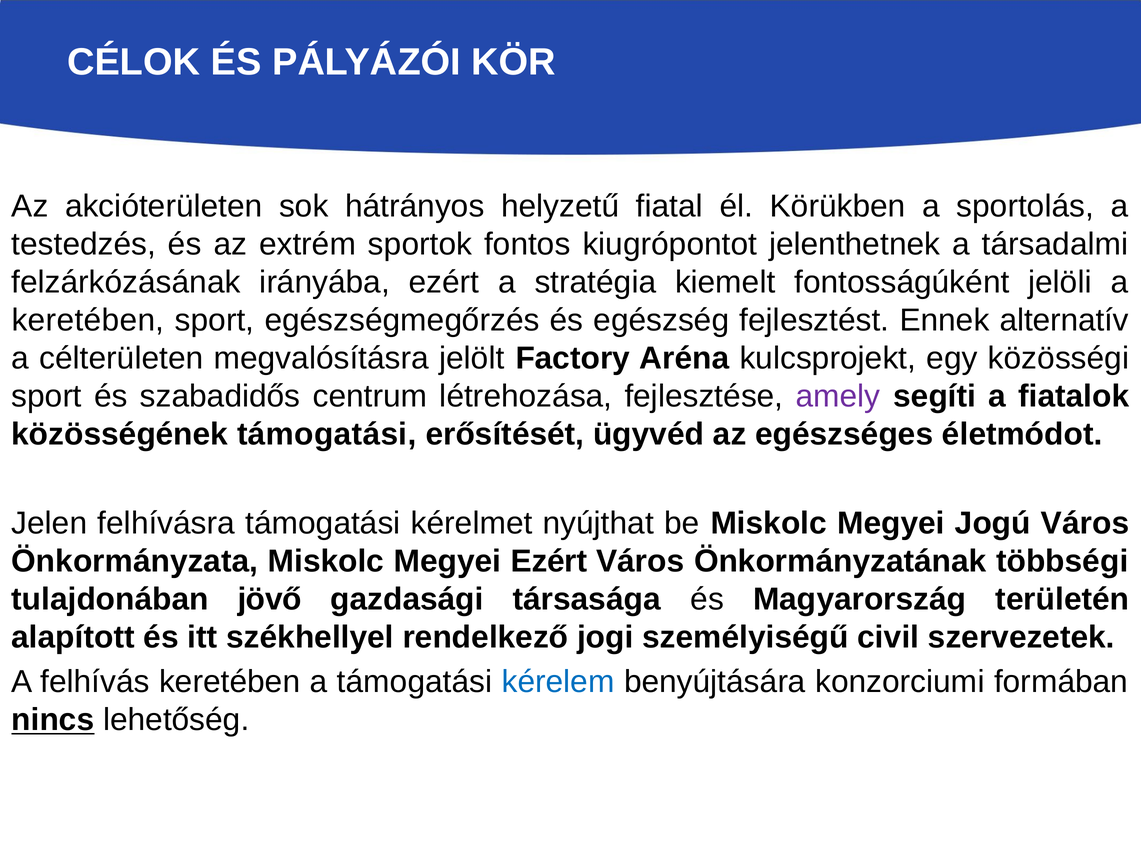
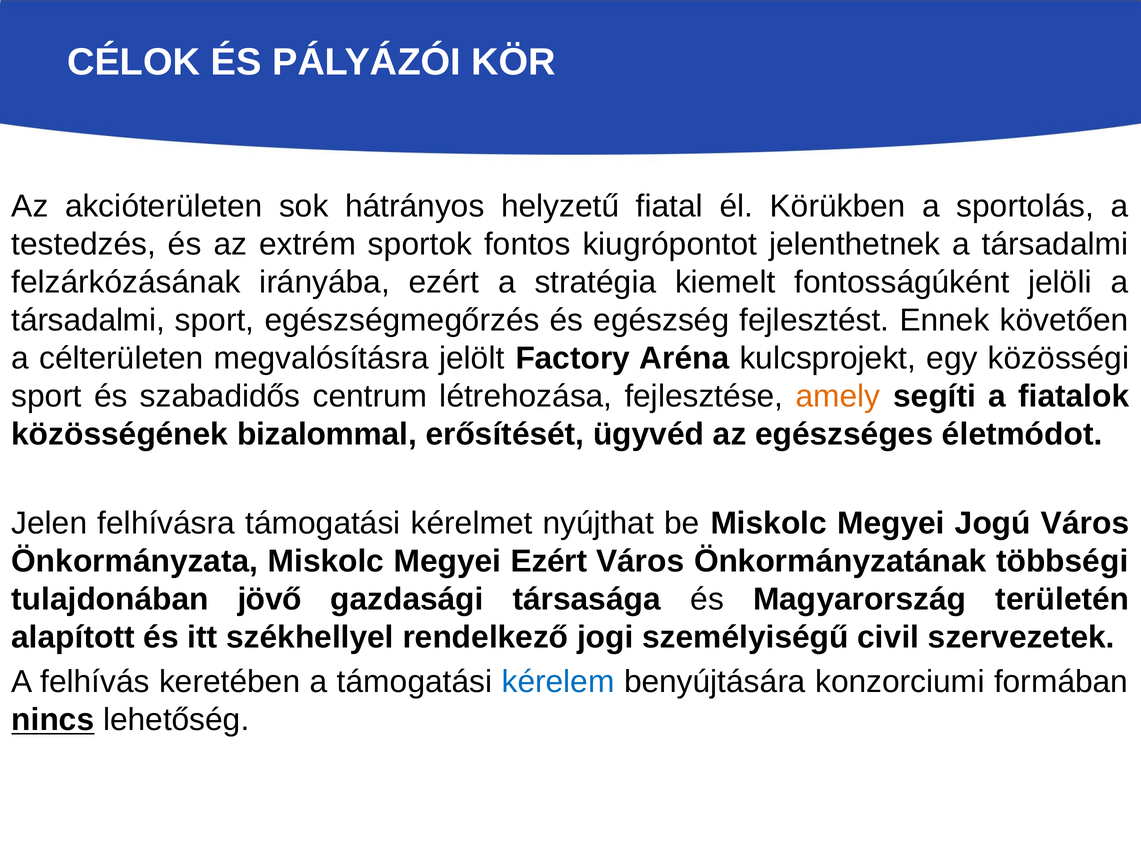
keretében at (88, 320): keretében -> társadalmi
alternatív: alternatív -> követően
amely colour: purple -> orange
közösségének támogatási: támogatási -> bizalommal
